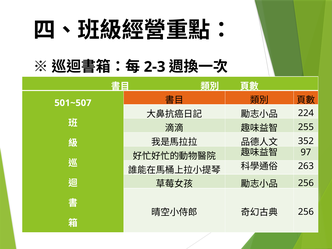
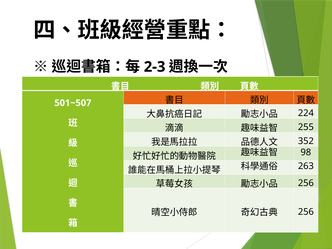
97: 97 -> 98
